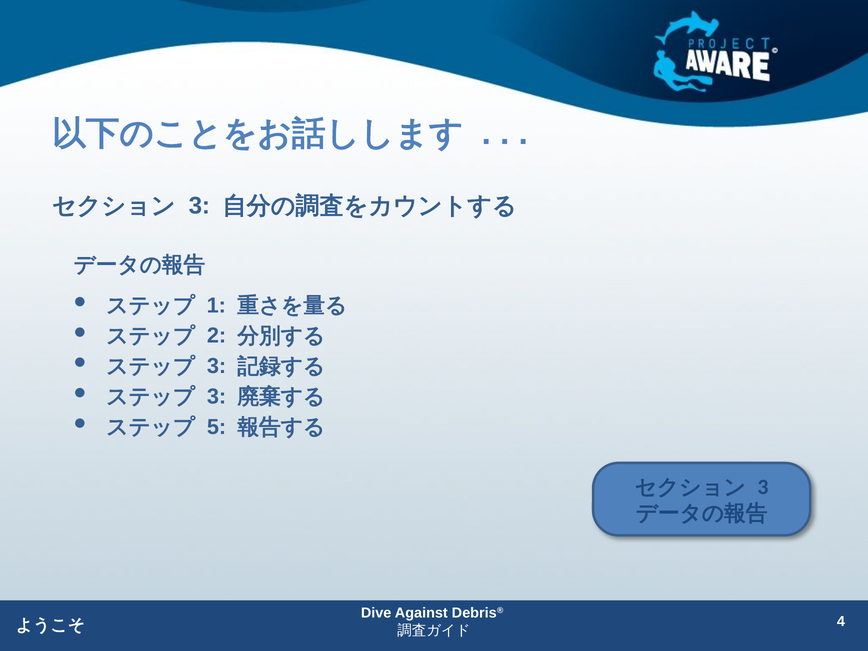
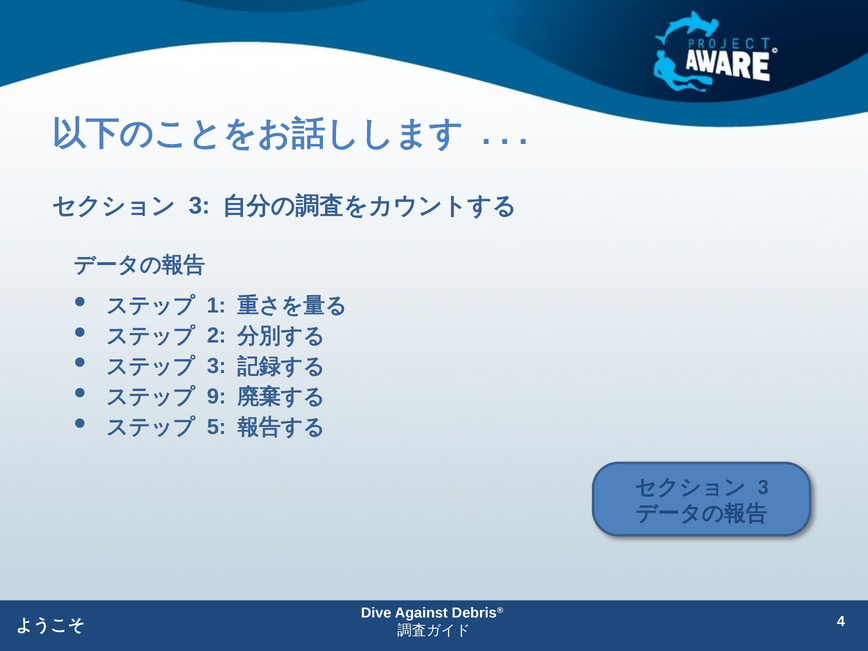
3 at (217, 396): 3 -> 9
